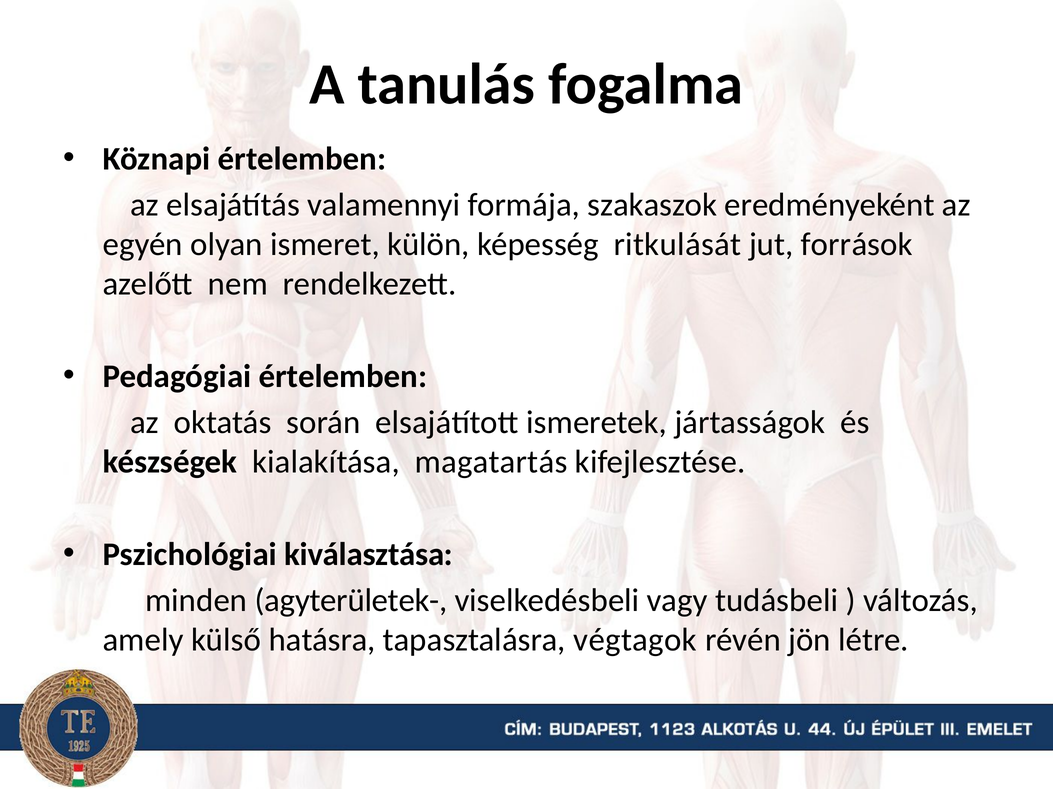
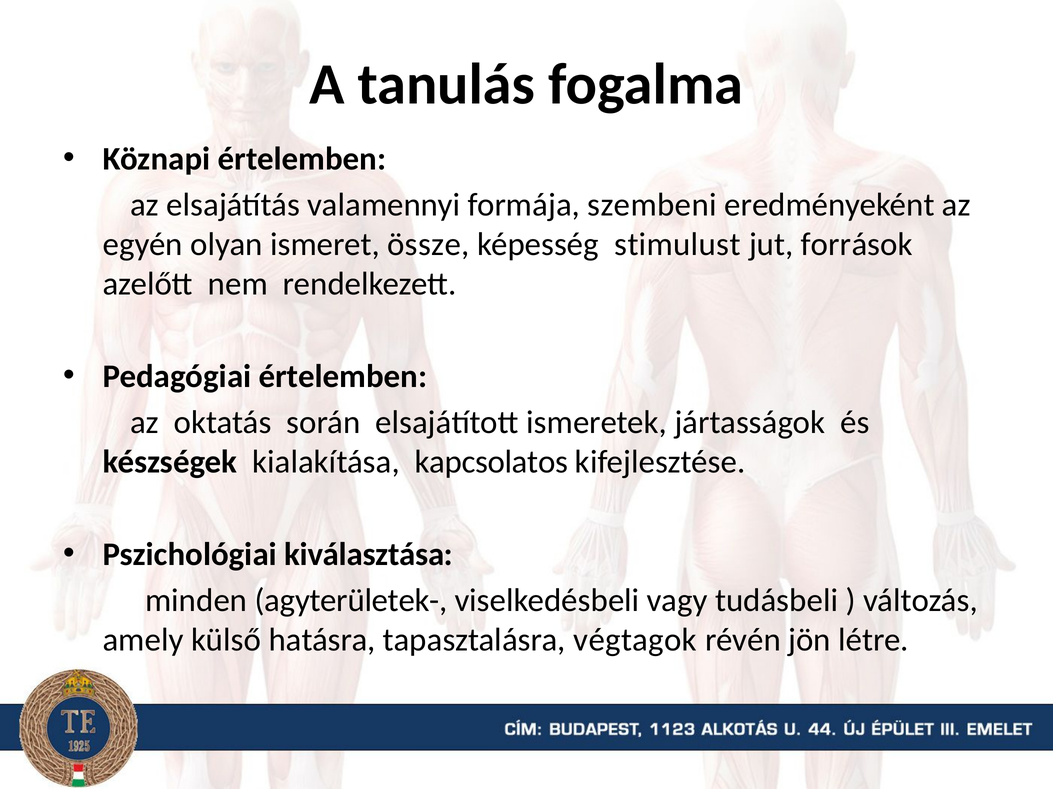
szakaszok: szakaszok -> szembeni
külön: külön -> össze
ritkulását: ritkulását -> stimulust
magatartás: magatartás -> kapcsolatos
